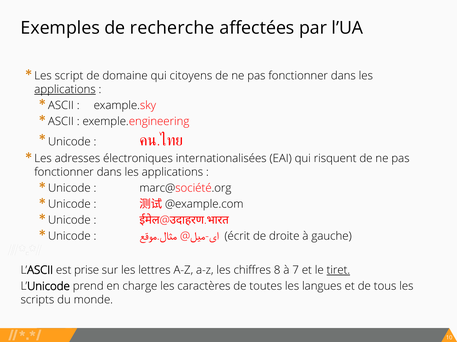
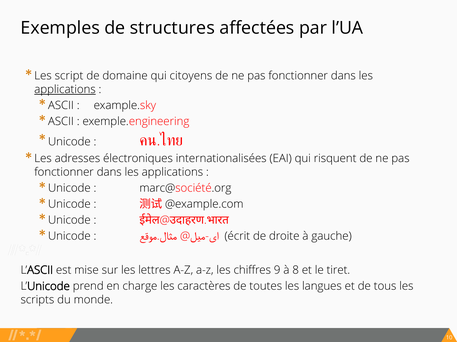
recherche: recherche -> structures
prise: prise -> mise
8: 8 -> 9
7: 7 -> 8
tiret underline: present -> none
